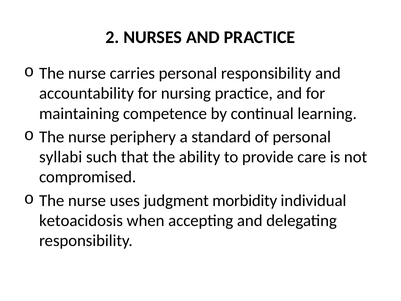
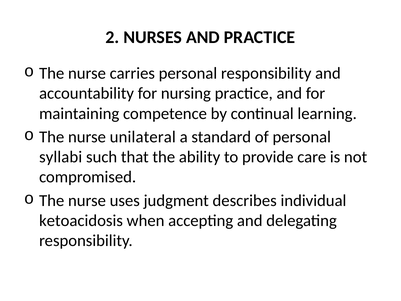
periphery: periphery -> unilateral
morbidity: morbidity -> describes
